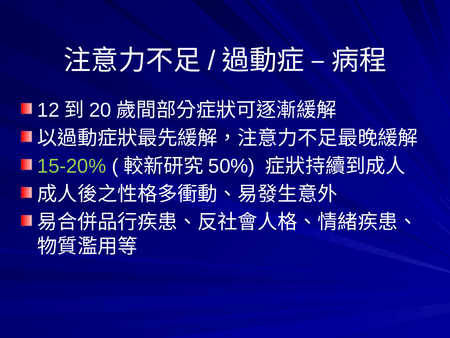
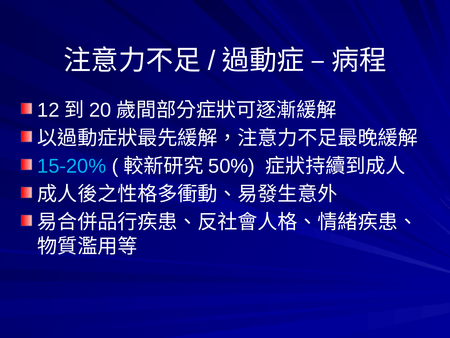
15-20% colour: light green -> light blue
